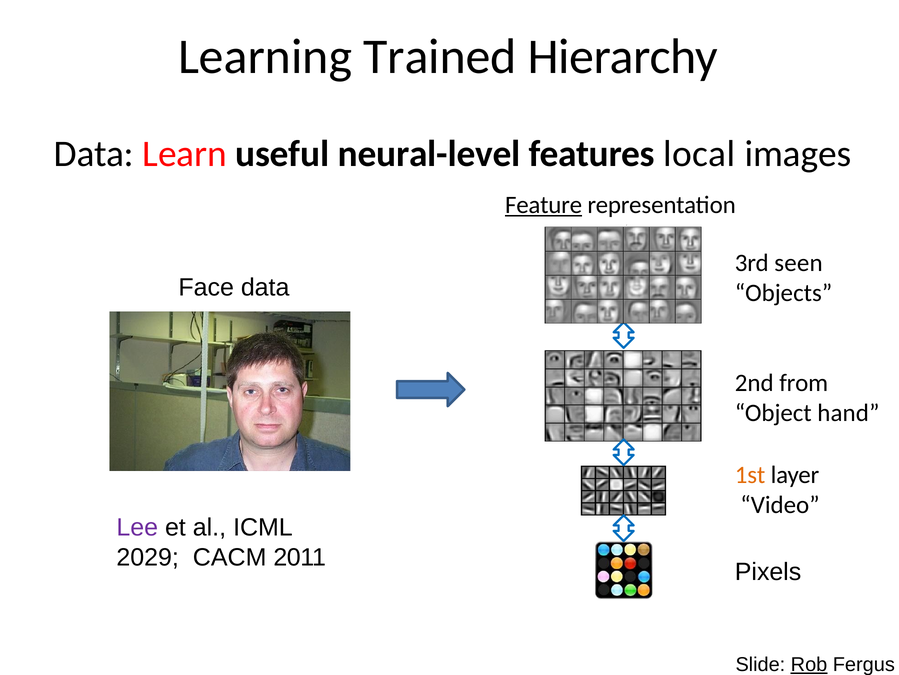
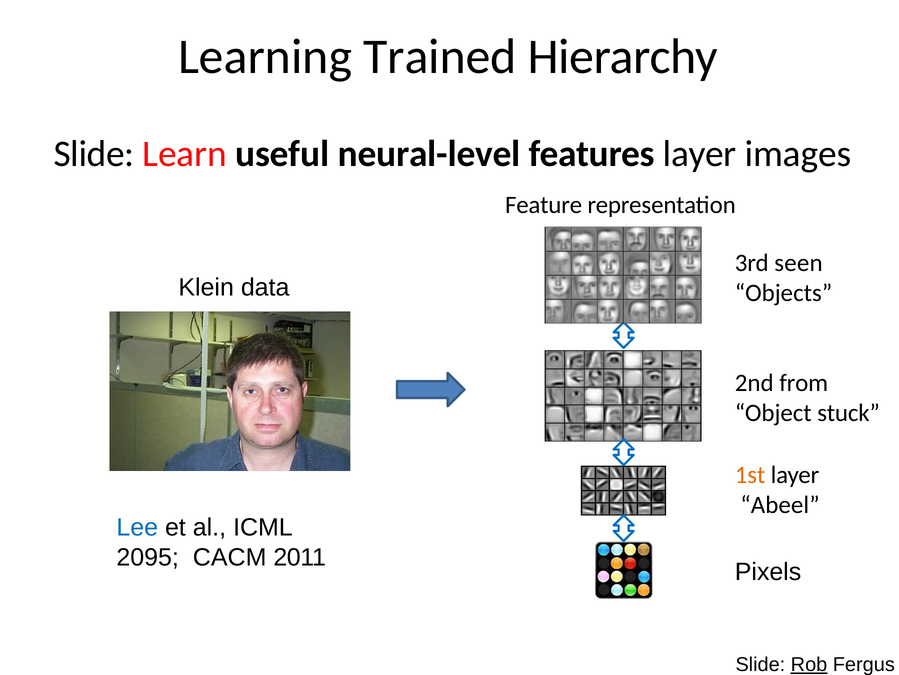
Data at (94, 154): Data -> Slide
features local: local -> layer
Feature underline: present -> none
Face: Face -> Klein
hand: hand -> stuck
Video: Video -> Abeel
Lee colour: purple -> blue
2029: 2029 -> 2095
